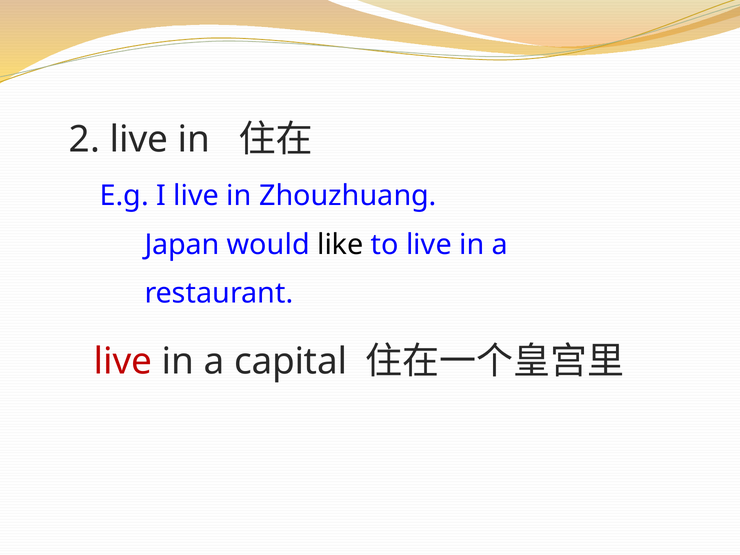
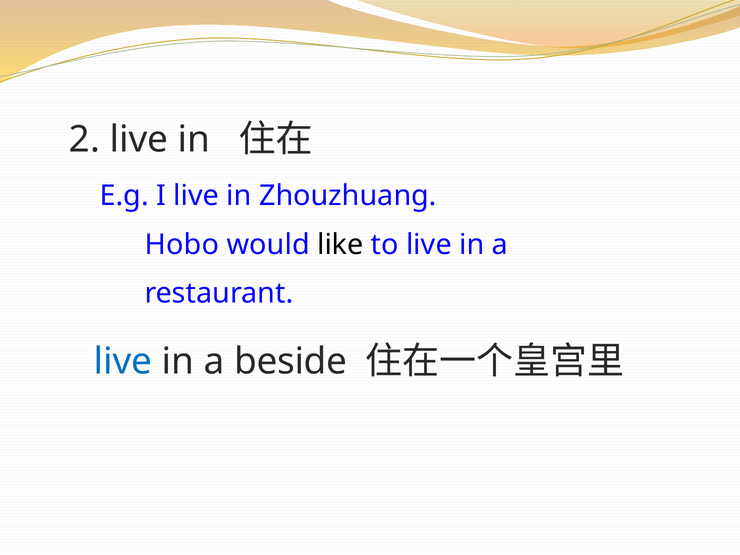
Japan: Japan -> Hobo
live at (123, 361) colour: red -> blue
capital: capital -> beside
